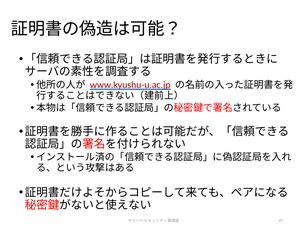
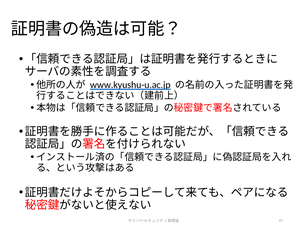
www.kyushu-u.ac.jp colour: red -> black
